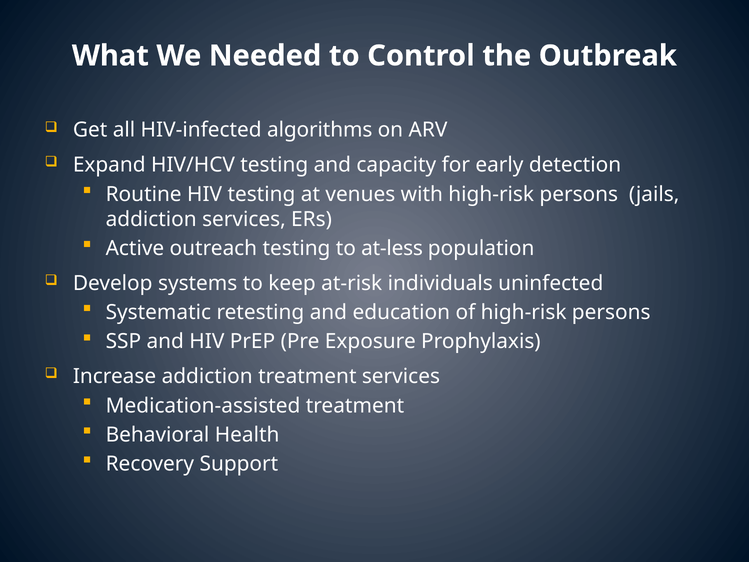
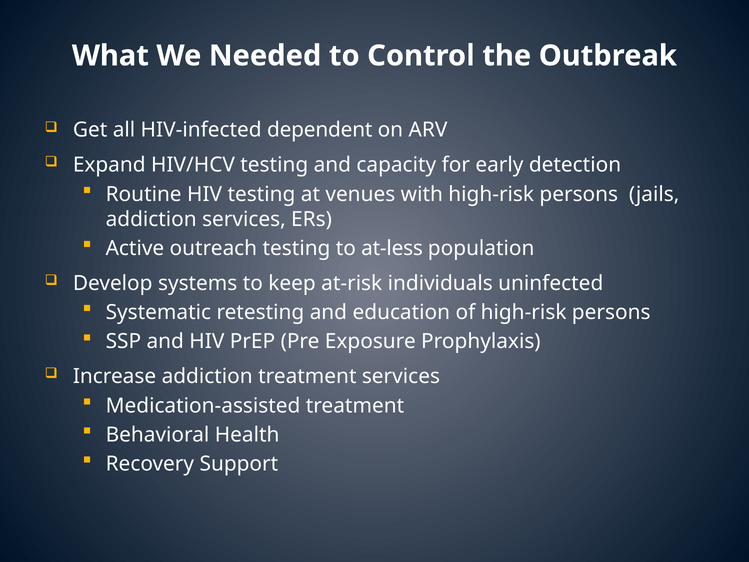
algorithms: algorithms -> dependent
